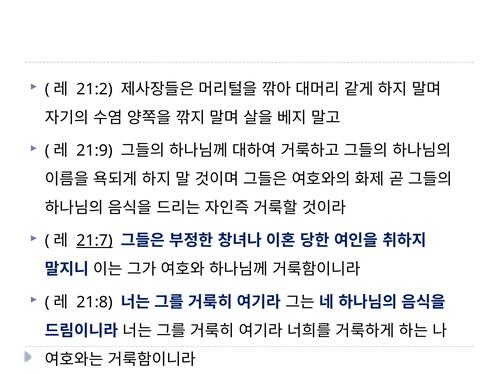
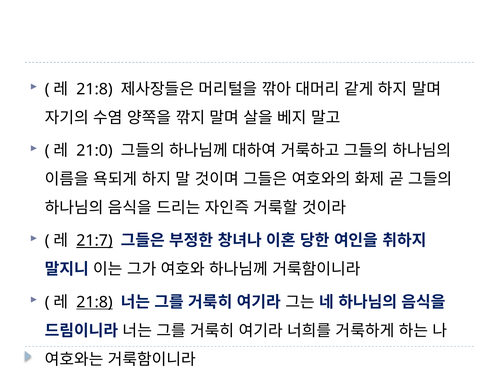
21:2 at (94, 89): 21:2 -> 21:8
21:9: 21:9 -> 21:0
21:8 at (94, 302) underline: none -> present
